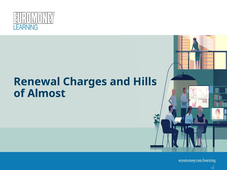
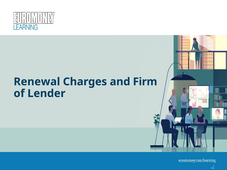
Hills: Hills -> Firm
Almost: Almost -> Lender
